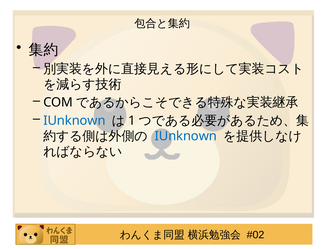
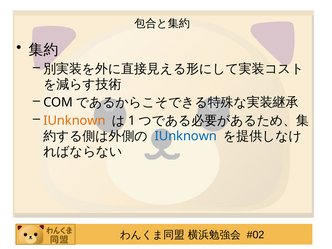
IUnknown at (74, 121) colour: blue -> orange
